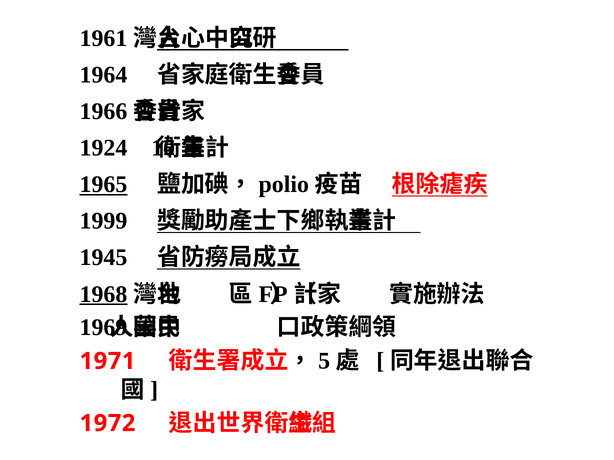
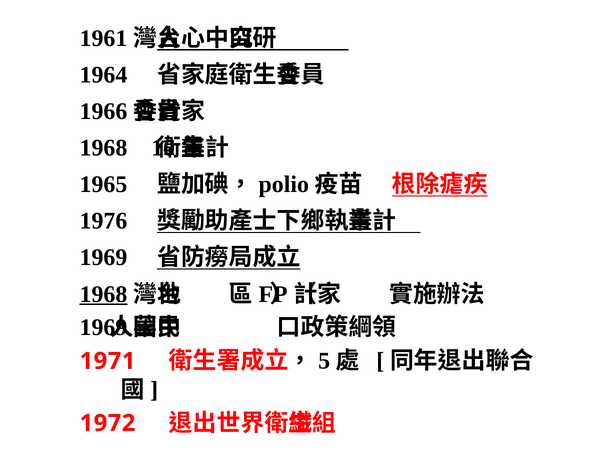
1924 at (103, 148): 1924 -> 1968
1965 underline: present -> none
1999: 1999 -> 1976
1945 at (103, 258): 1945 -> 1969
